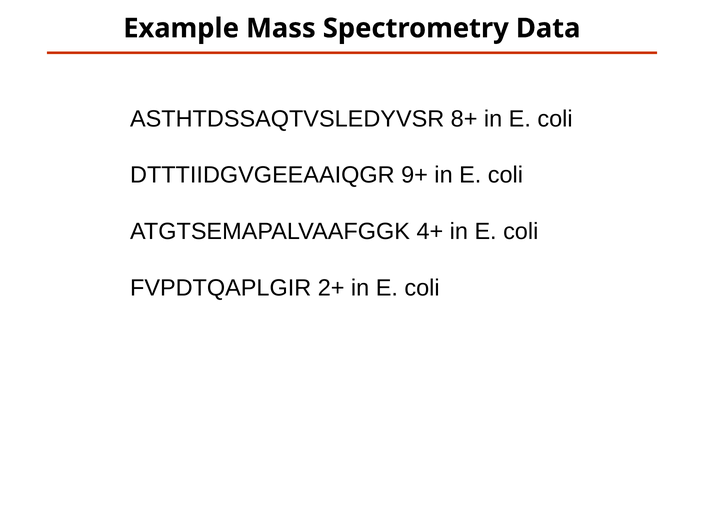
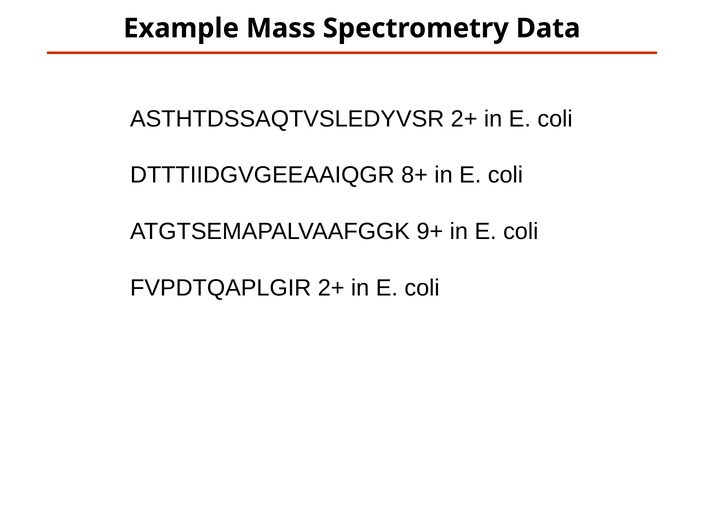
ASTHTDSSAQTVSLEDYVSR 8+: 8+ -> 2+
9+: 9+ -> 8+
4+: 4+ -> 9+
